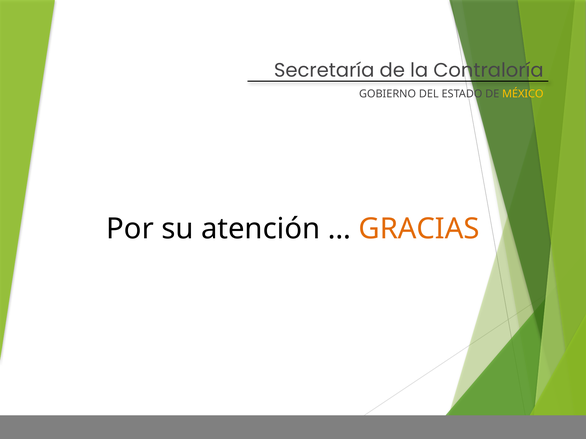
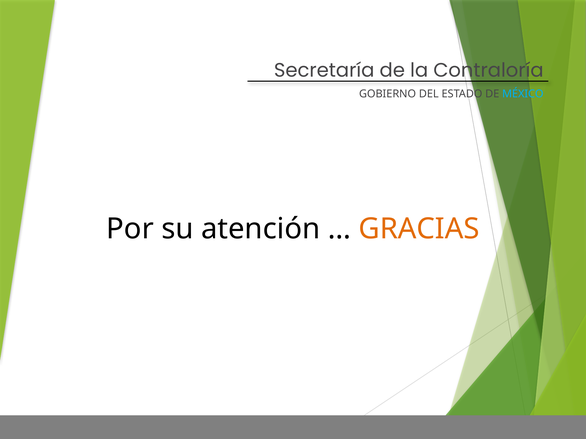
MÉXICO colour: yellow -> light blue
